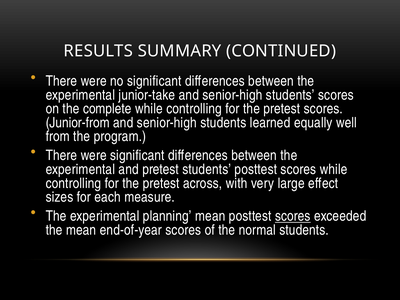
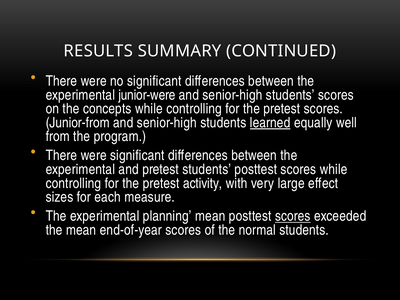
junior-take: junior-take -> junior-were
complete: complete -> concepts
learned underline: none -> present
across: across -> activity
